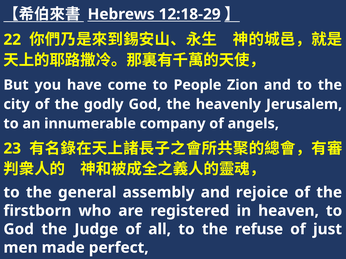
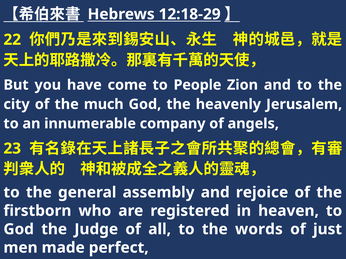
godly: godly -> much
refuse: refuse -> words
